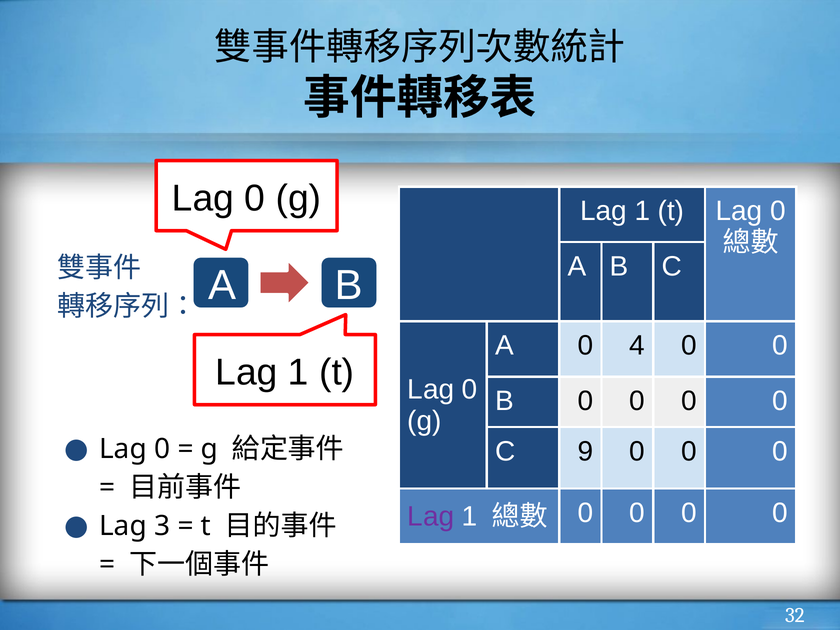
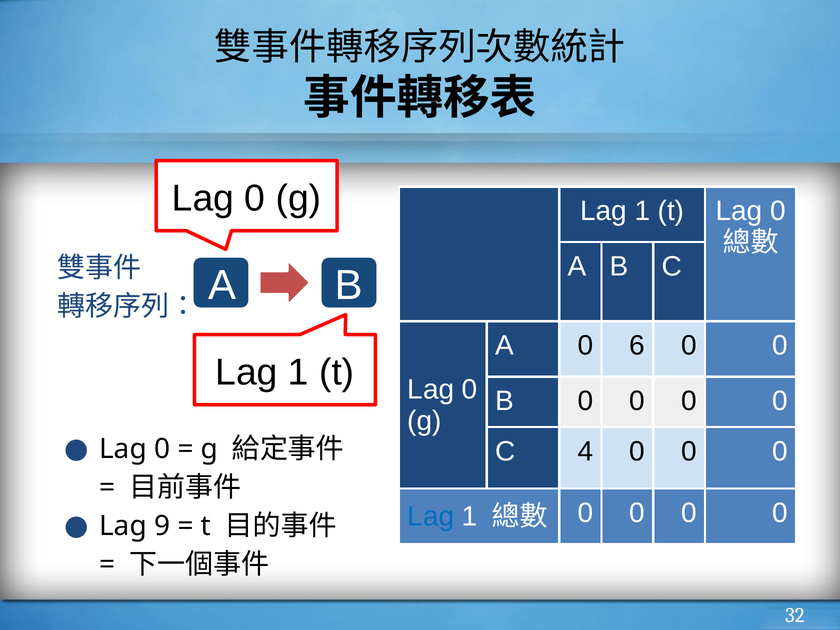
4: 4 -> 6
9: 9 -> 4
Lag at (431, 517) colour: purple -> blue
3: 3 -> 9
